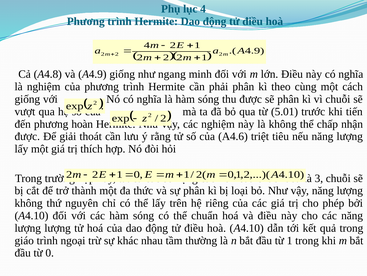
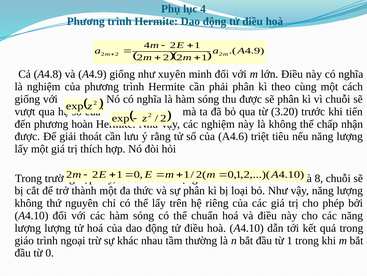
ngang: ngang -> xuyên
5.01: 5.01 -> 3.20
3: 3 -> 8
